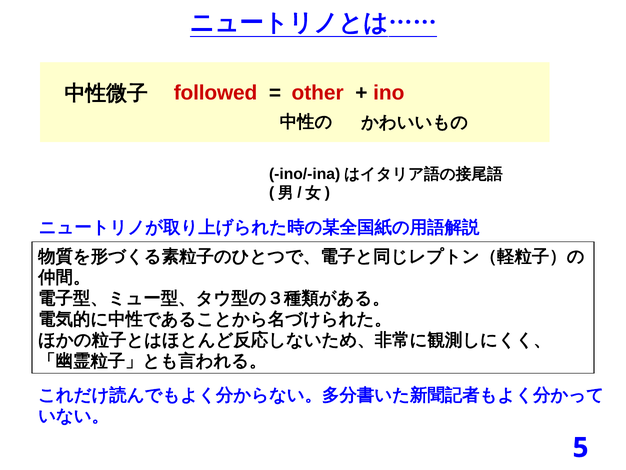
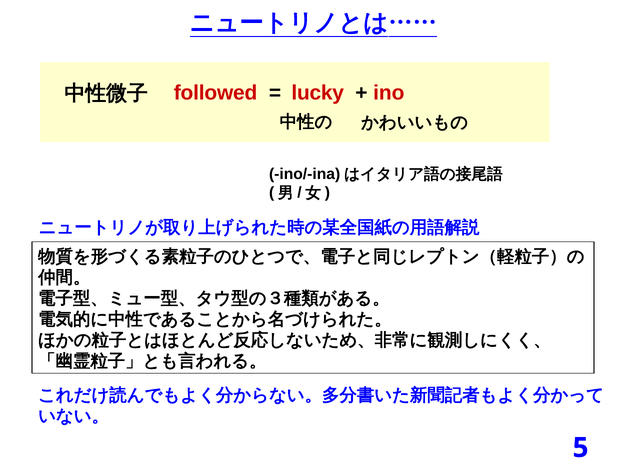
other: other -> lucky
